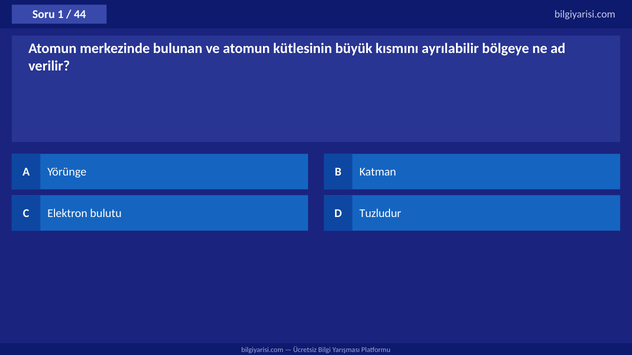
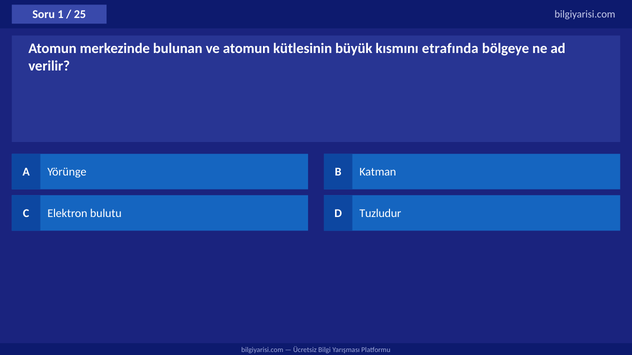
44: 44 -> 25
ayrılabilir: ayrılabilir -> etrafında
